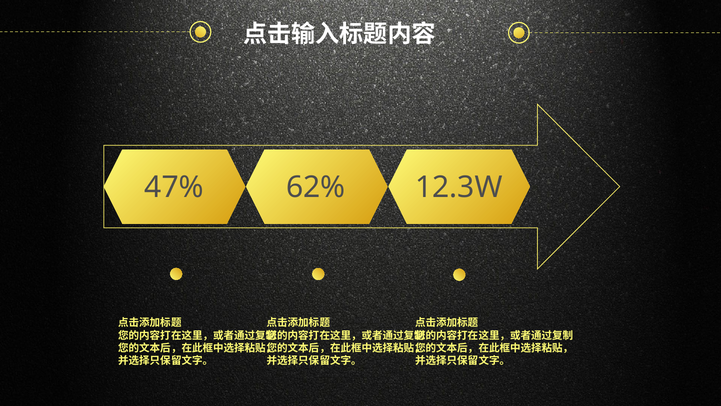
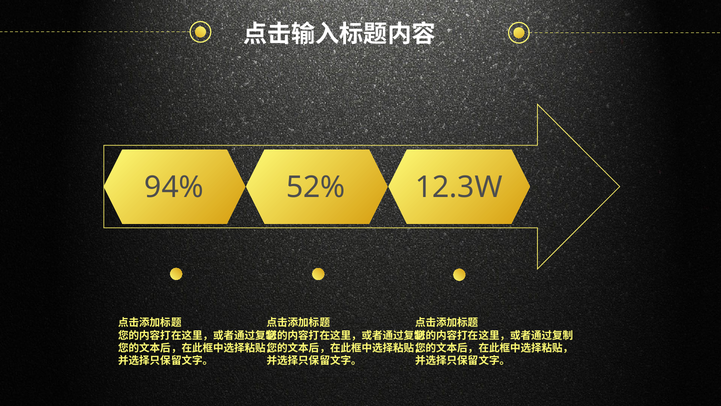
47%: 47% -> 94%
62%: 62% -> 52%
